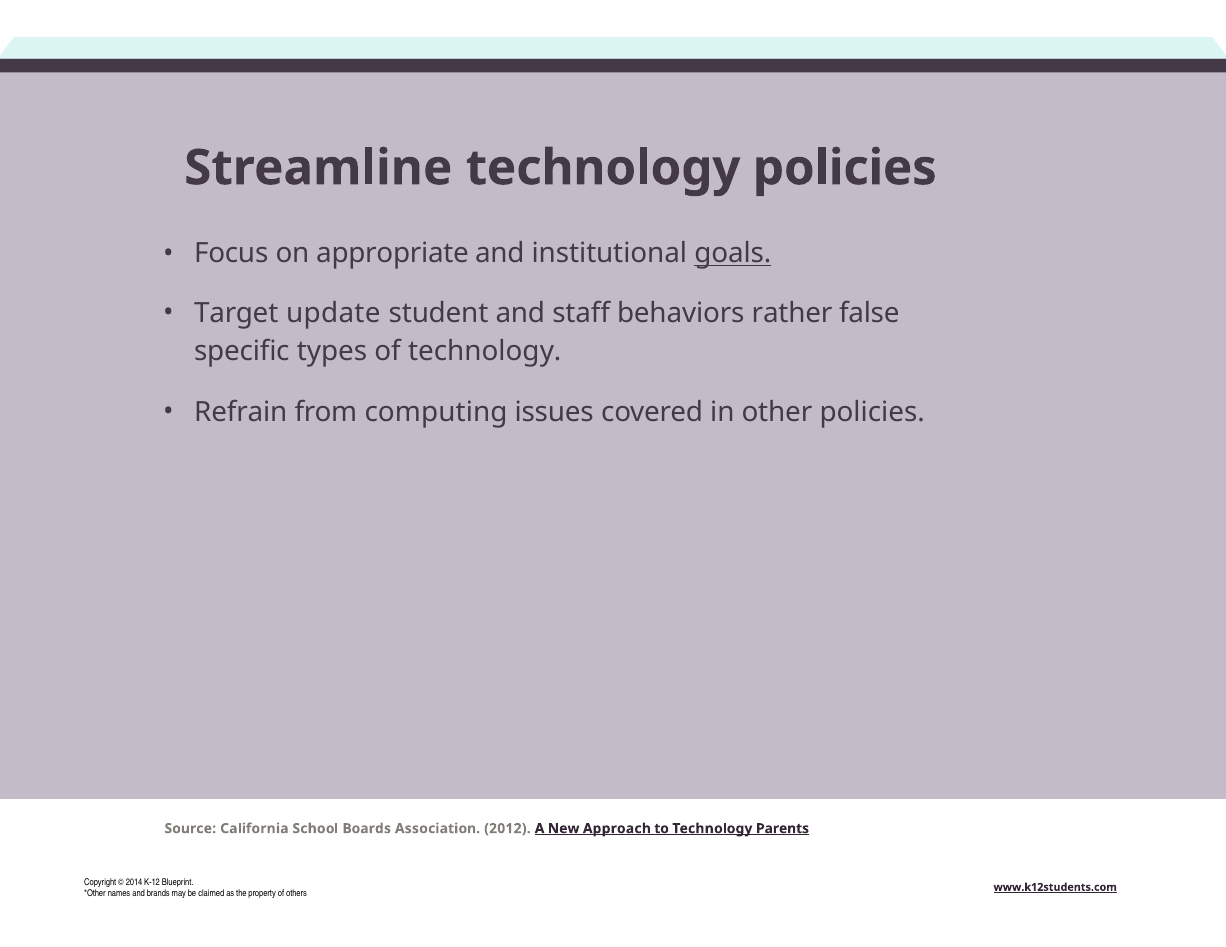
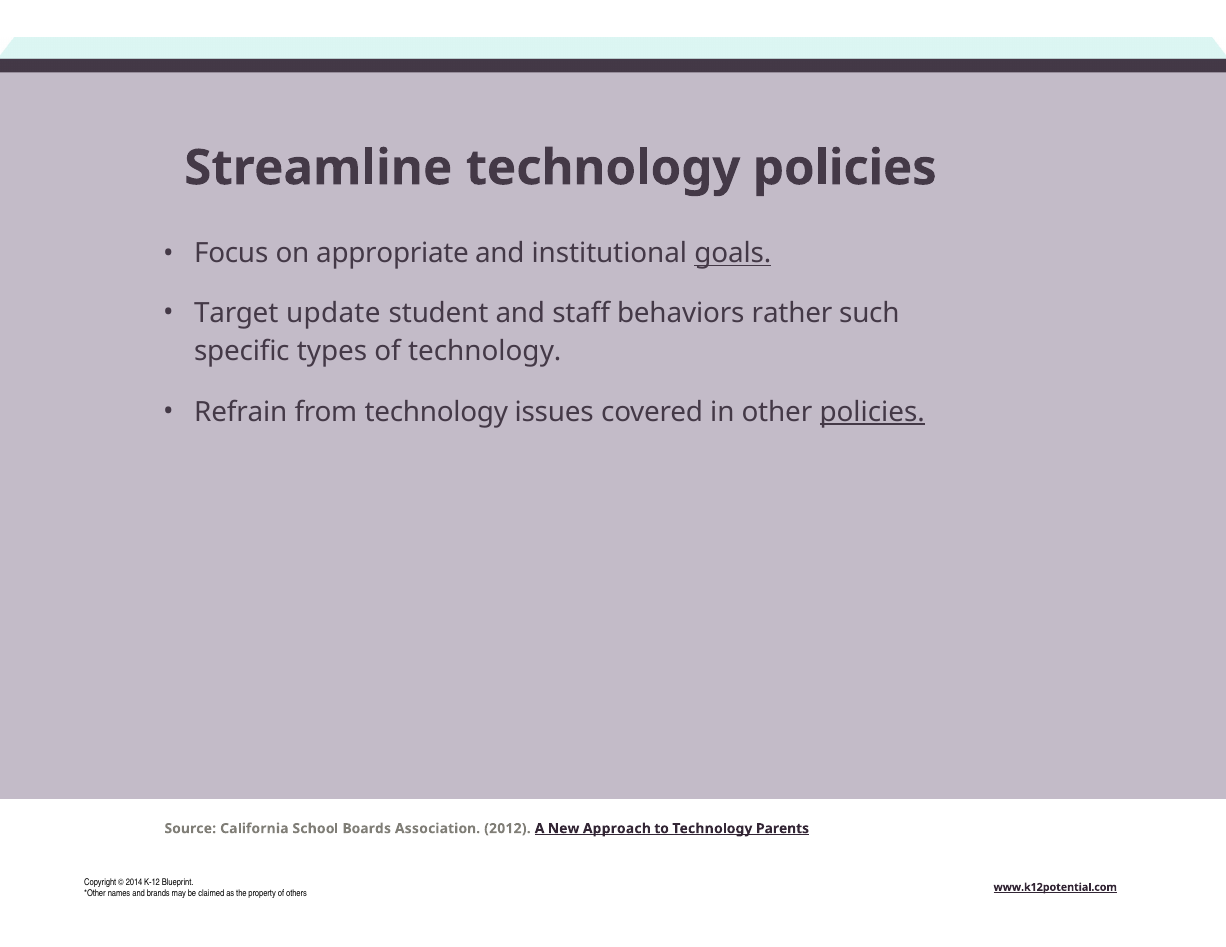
false: false -> such
from computing: computing -> technology
policies at (872, 412) underline: none -> present
www.k12students.com: www.k12students.com -> www.k12potential.com
